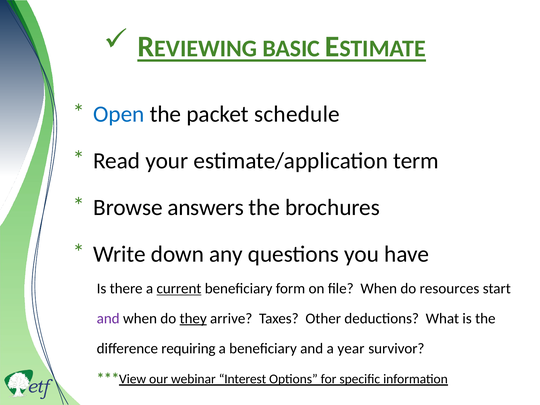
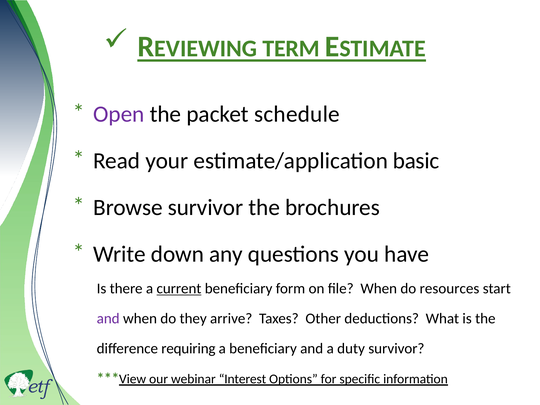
BASIC: BASIC -> TERM
Open colour: blue -> purple
term: term -> basic
Browse answers: answers -> survivor
they underline: present -> none
year: year -> duty
